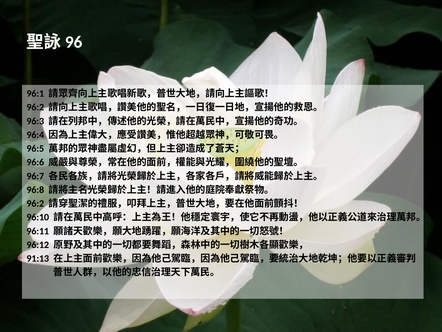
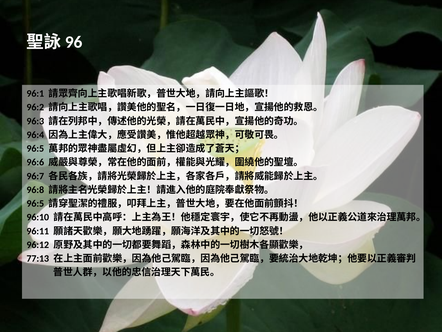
96:2 at (35, 203): 96:2 -> 96:5
91:13: 91:13 -> 77:13
